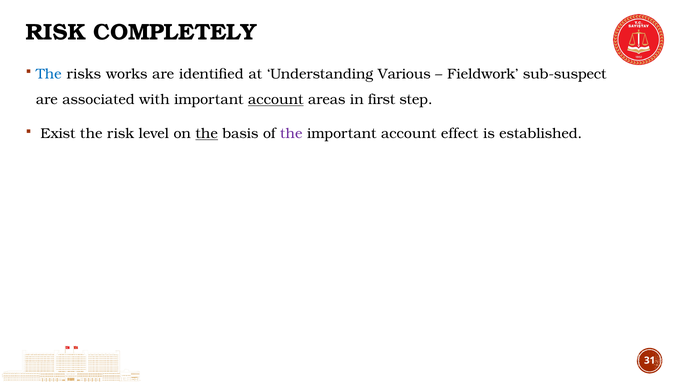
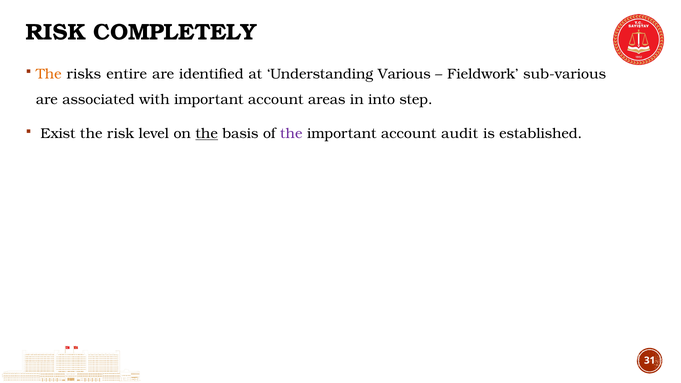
The at (49, 74) colour: blue -> orange
works: works -> entire
sub-suspect: sub-suspect -> sub-various
account at (276, 100) underline: present -> none
first: first -> into
effect: effect -> audit
